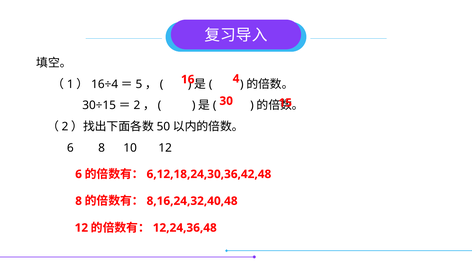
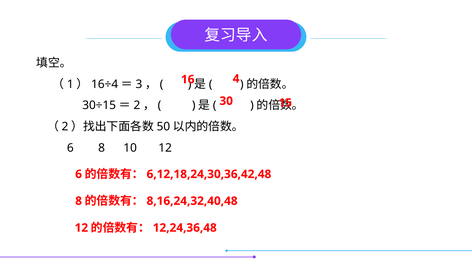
5: 5 -> 3
